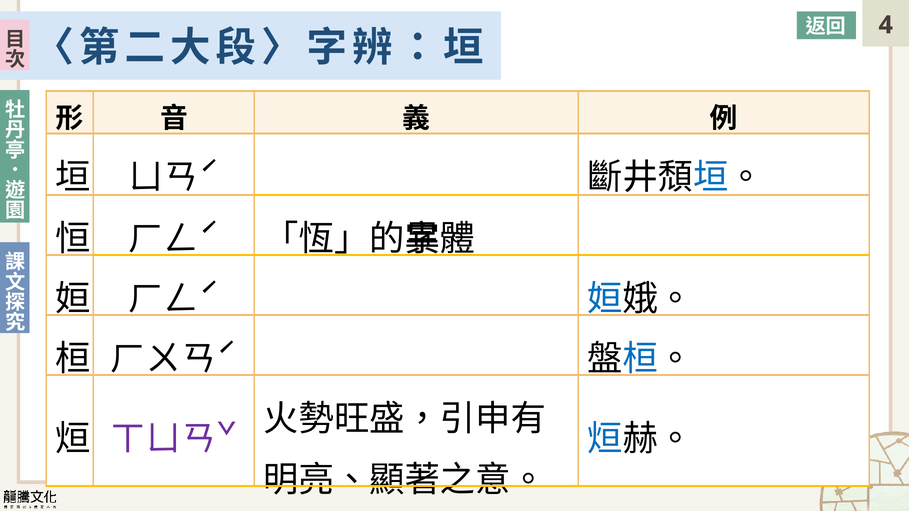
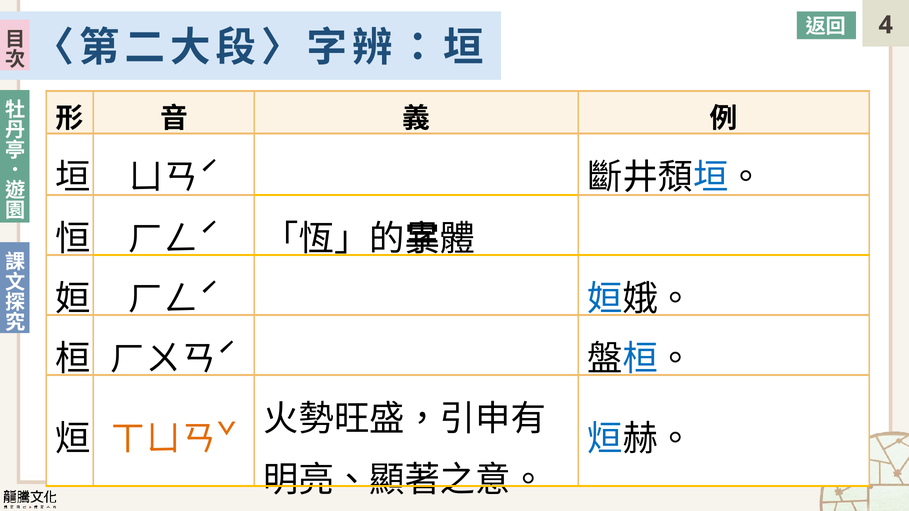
ㄒㄩㄢˇ colour: purple -> orange
